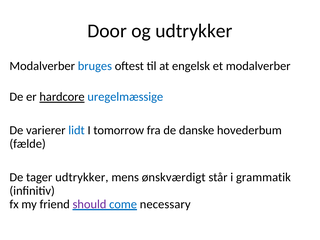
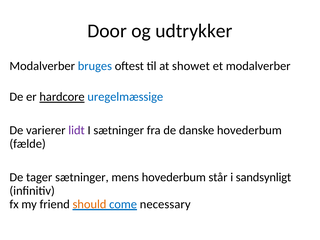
engelsk: engelsk -> showet
lidt colour: blue -> purple
I tomorrow: tomorrow -> sætninger
tager udtrykker: udtrykker -> sætninger
mens ønskværdigt: ønskværdigt -> hovederbum
grammatik: grammatik -> sandsynligt
should colour: purple -> orange
